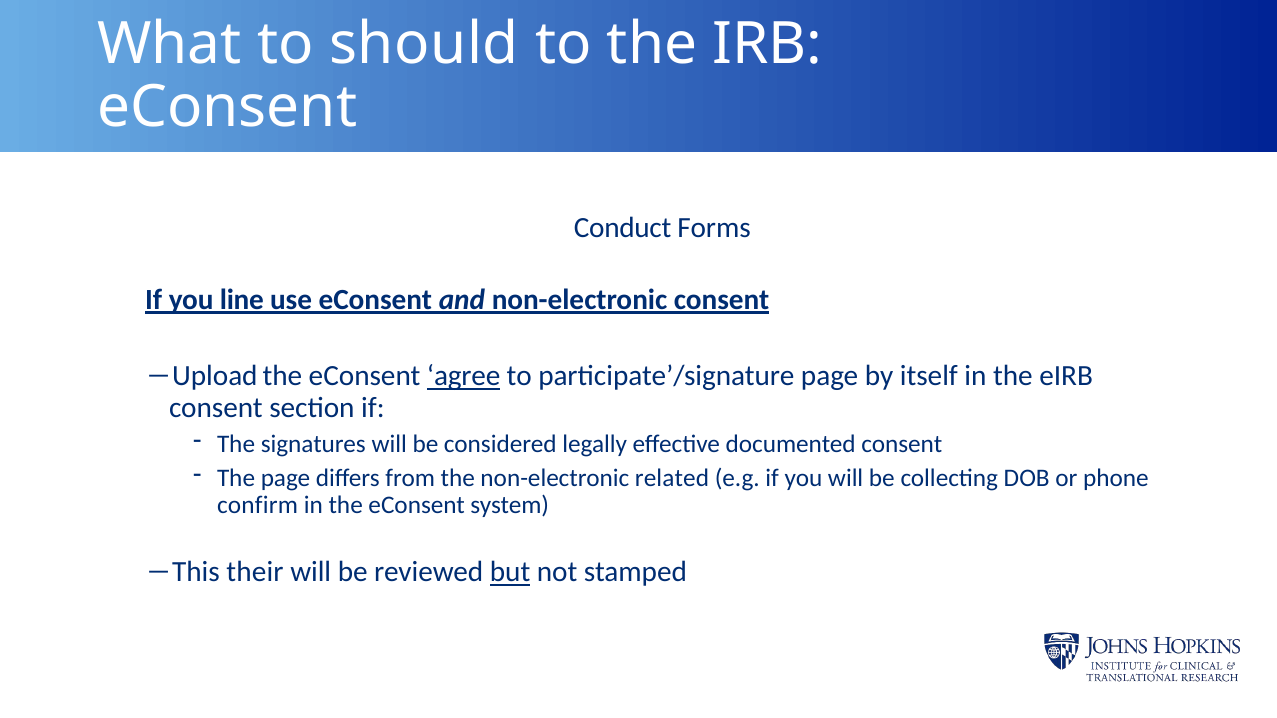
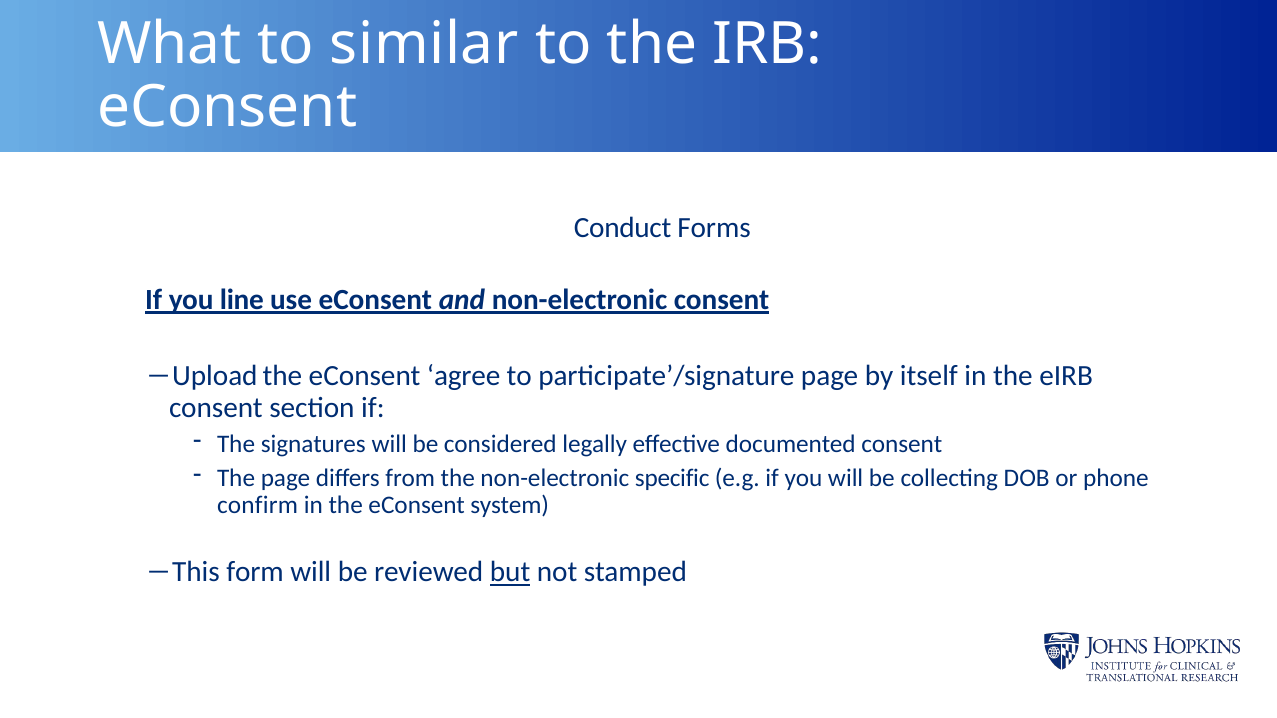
should: should -> similar
agree underline: present -> none
related: related -> specific
their: their -> form
